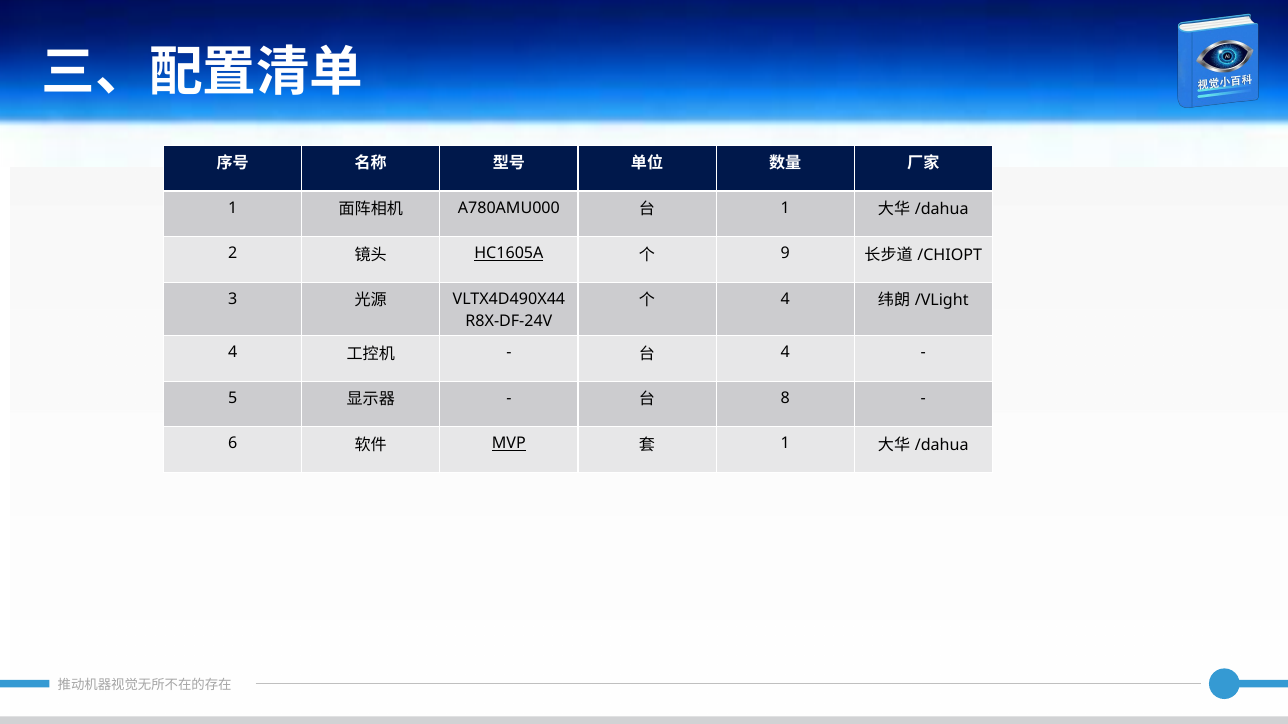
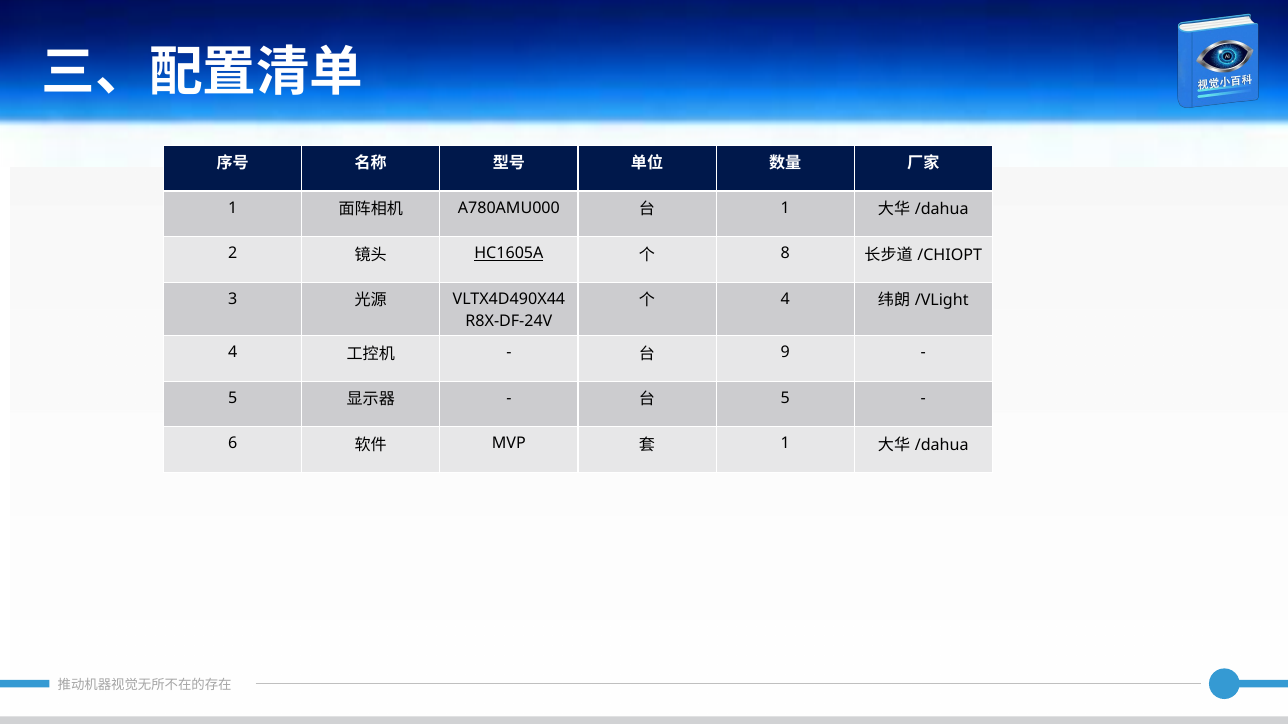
9: 9 -> 8
4 at (785, 353): 4 -> 9
8 at (785, 398): 8 -> 5
MVP underline: present -> none
